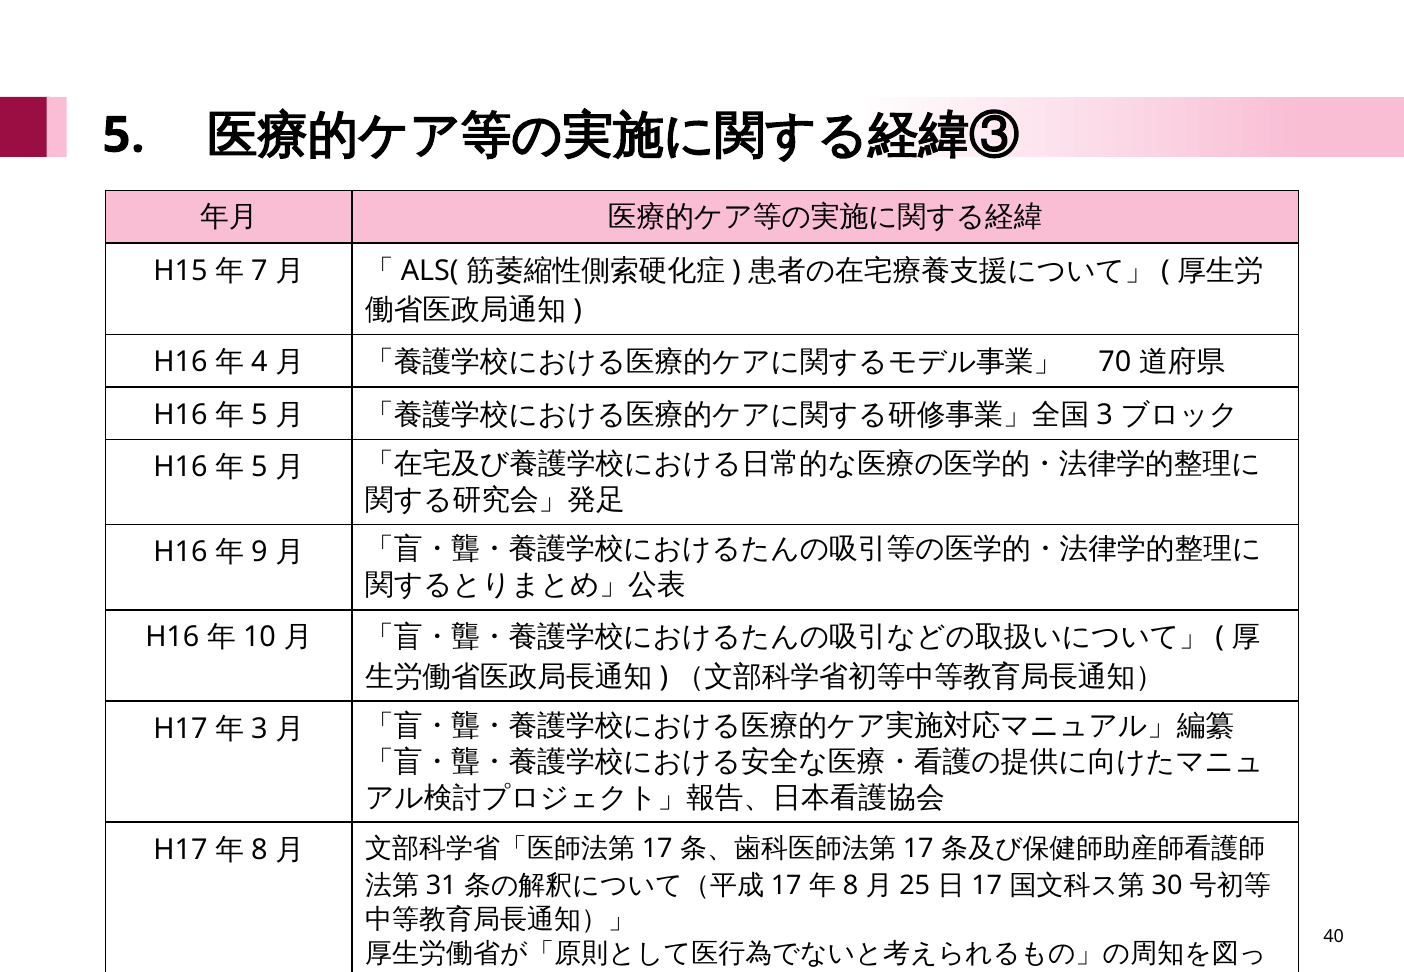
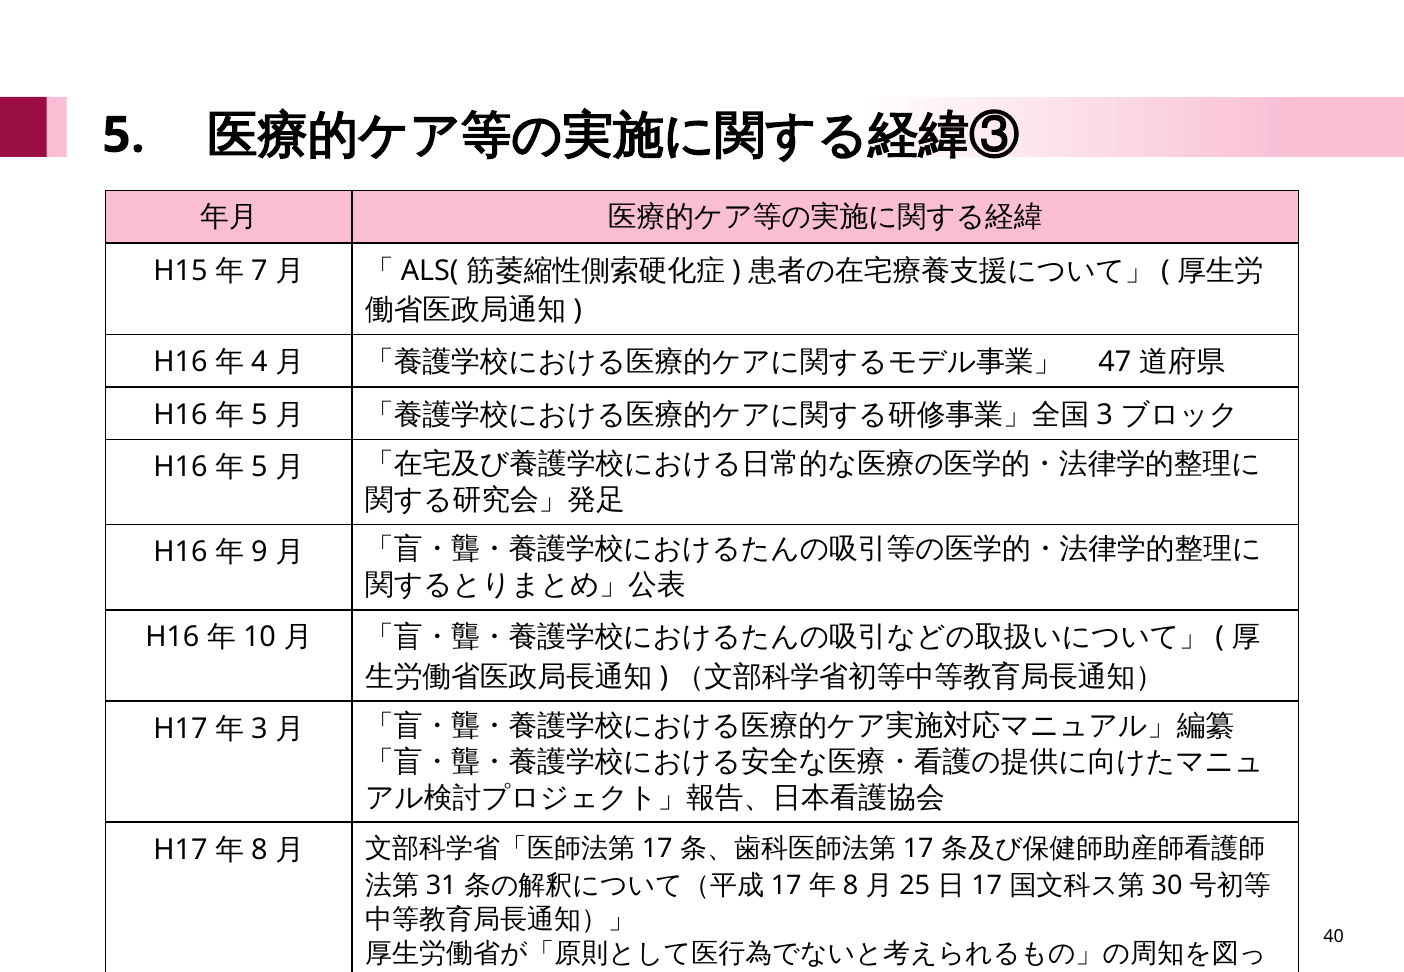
70: 70 -> 47
